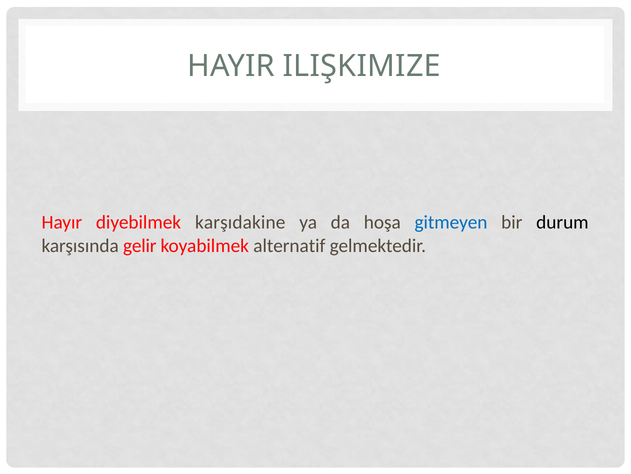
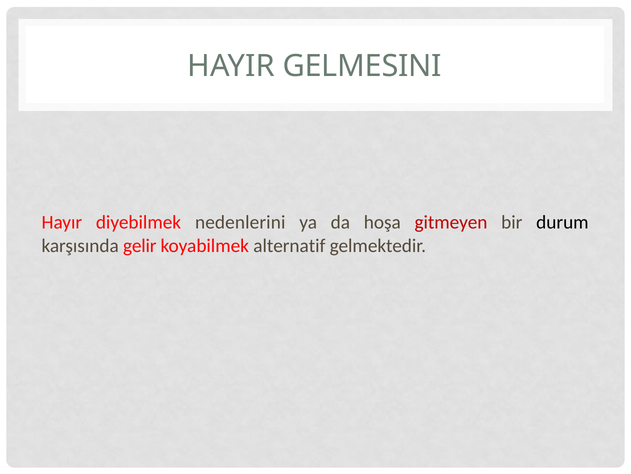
ILIŞKIMIZE: ILIŞKIMIZE -> GELMESINI
karşıdakine: karşıdakine -> nedenlerini
gitmeyen colour: blue -> red
